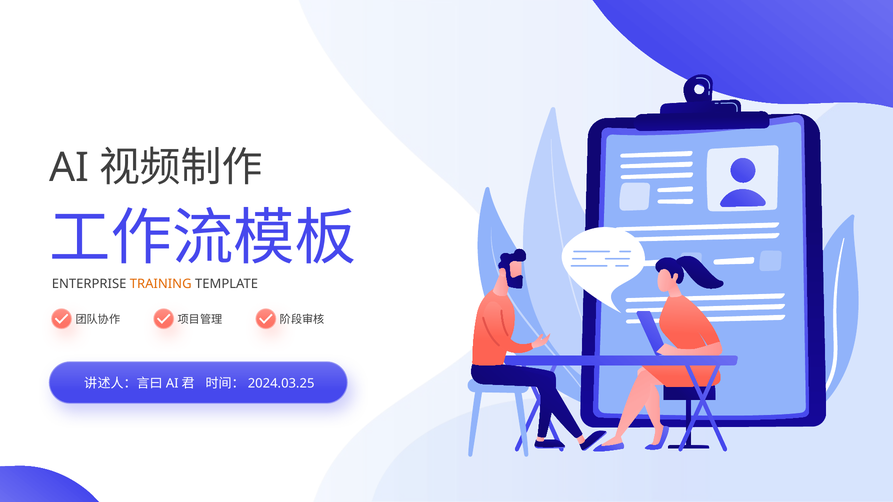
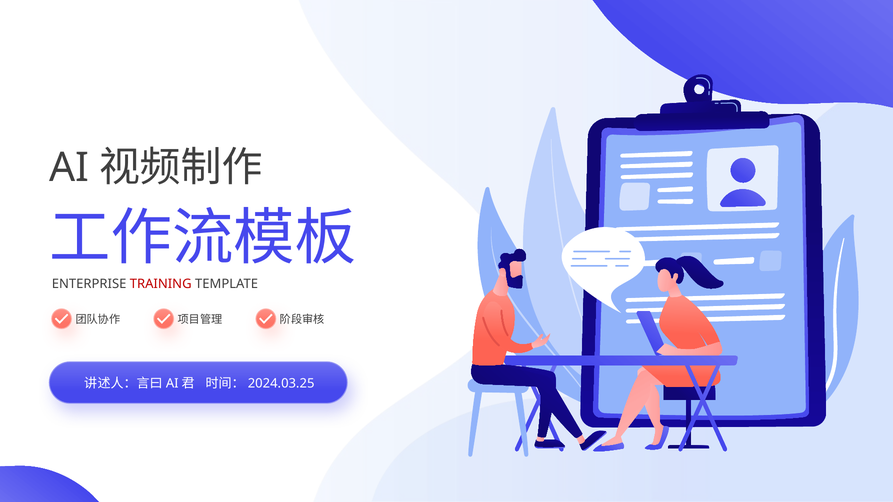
TRAINING colour: orange -> red
